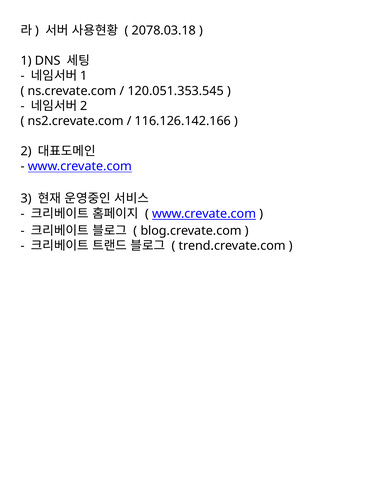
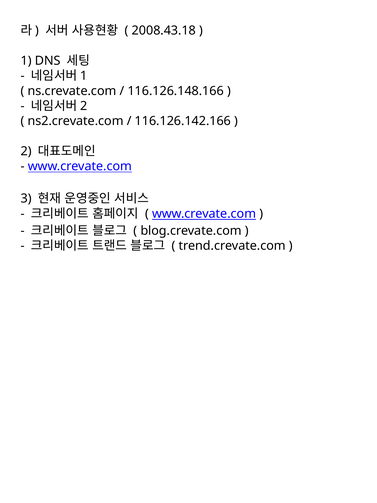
2078.03.18: 2078.03.18 -> 2008.43.18
120.051.353.545: 120.051.353.545 -> 116.126.148.166
